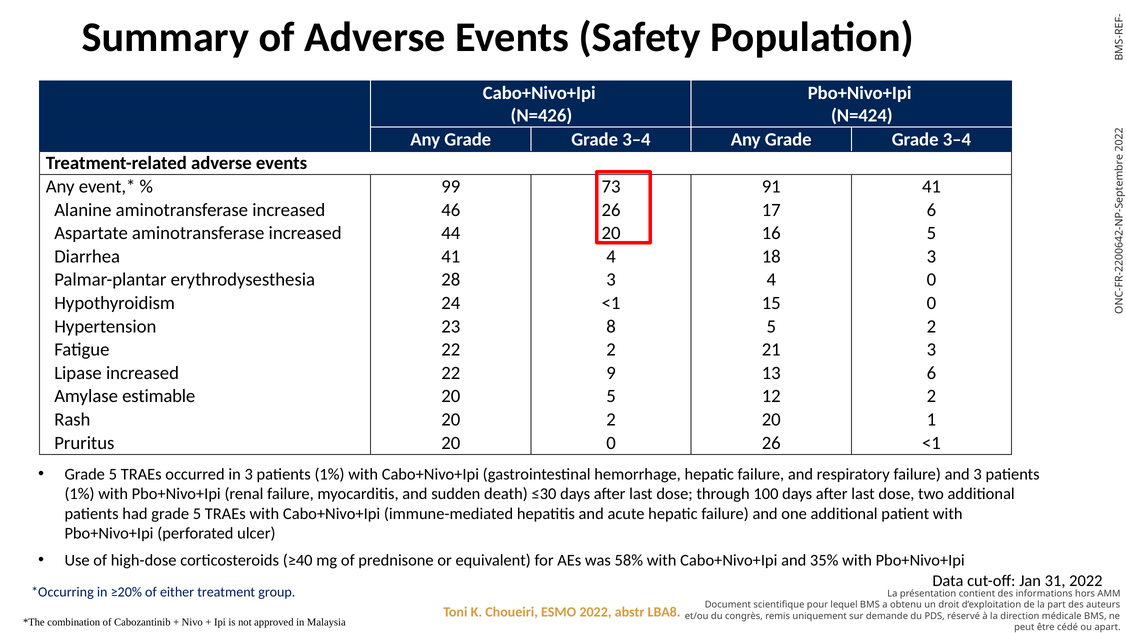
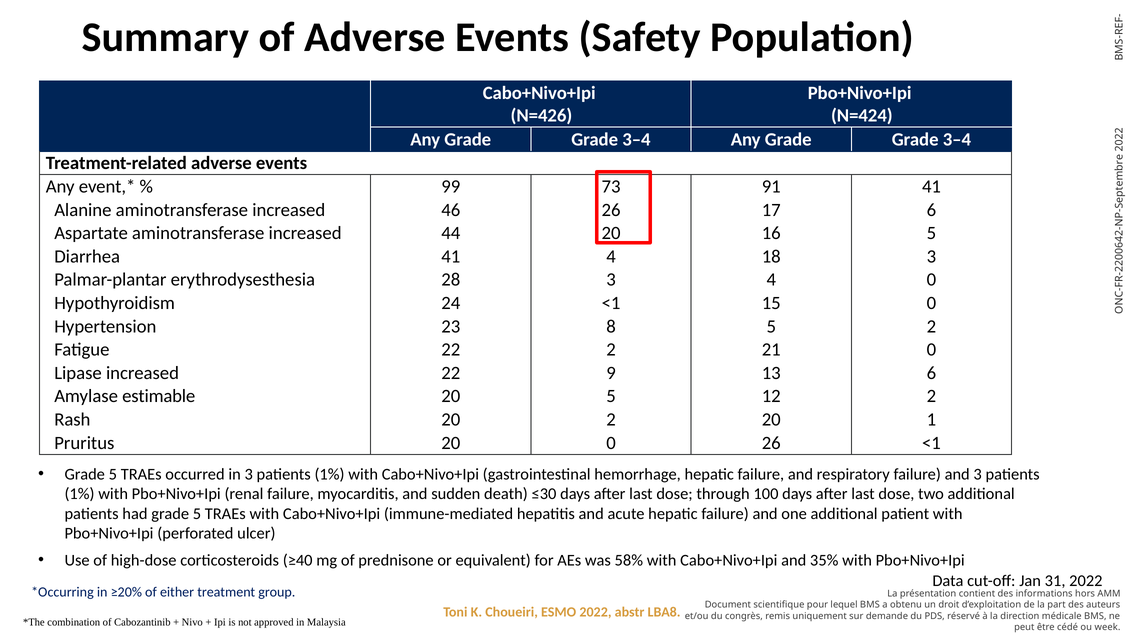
21 3: 3 -> 0
apart: apart -> week
